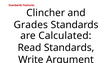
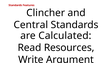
Grades: Grades -> Central
Read Standards: Standards -> Resources
